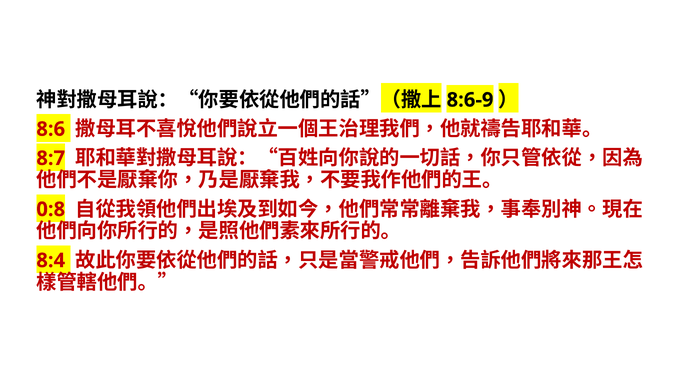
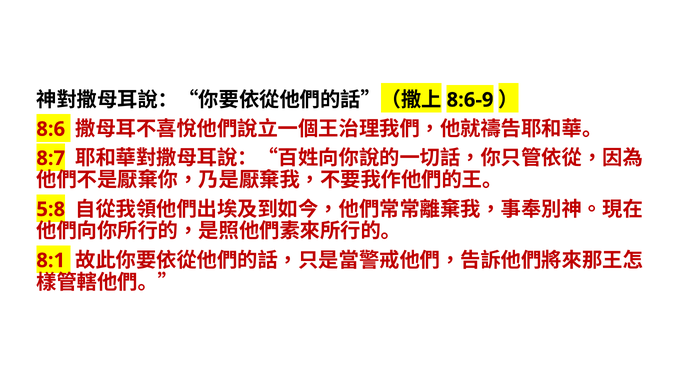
0:8: 0:8 -> 5:8
8:4: 8:4 -> 8:1
